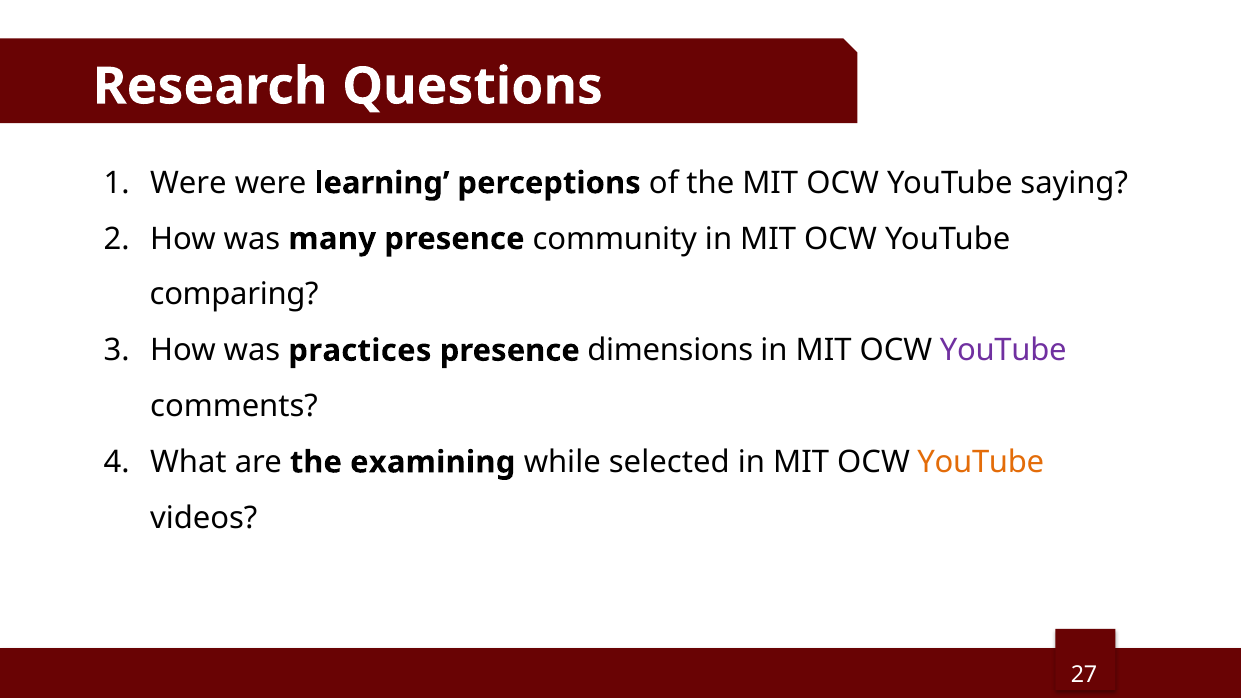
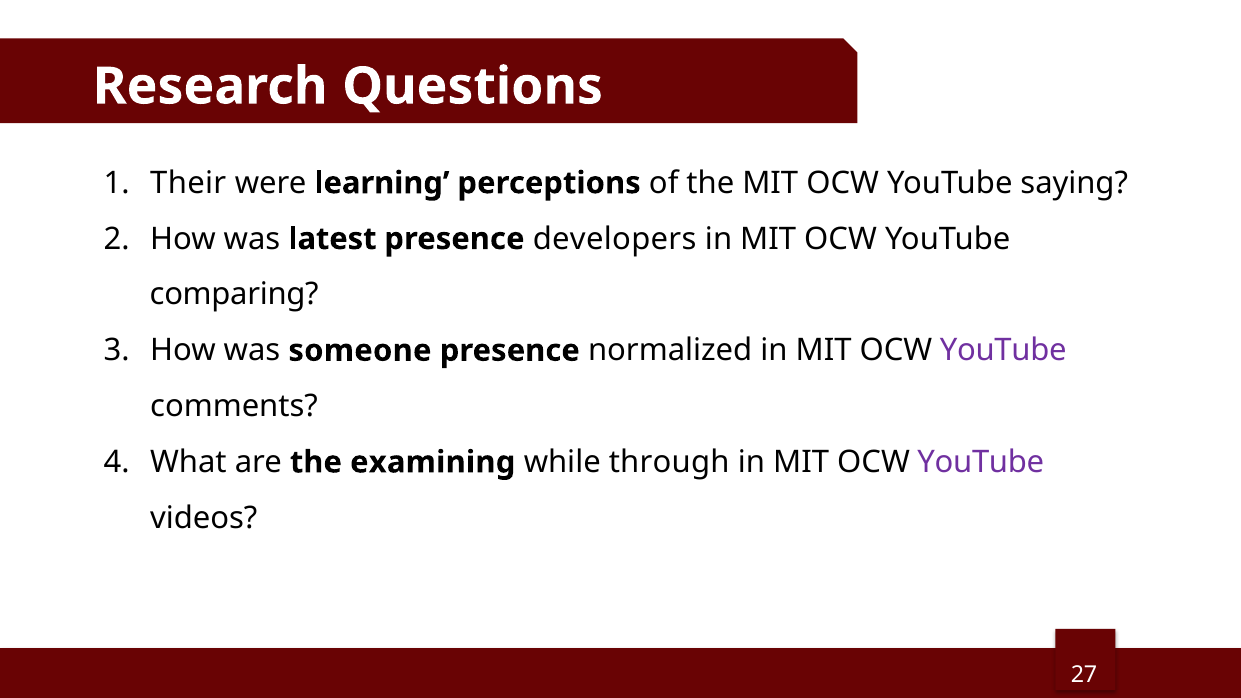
Were at (188, 183): Were -> Their
many: many -> latest
community: community -> developers
practices: practices -> someone
dimensions: dimensions -> normalized
selected: selected -> through
YouTube at (981, 462) colour: orange -> purple
